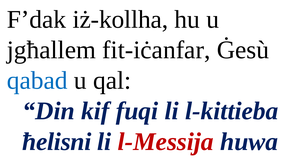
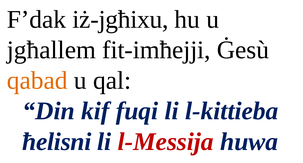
iż-kollha: iż-kollha -> iż-jgħixu
fit-iċanfar: fit-iċanfar -> fit-imħejji
qabad colour: blue -> orange
